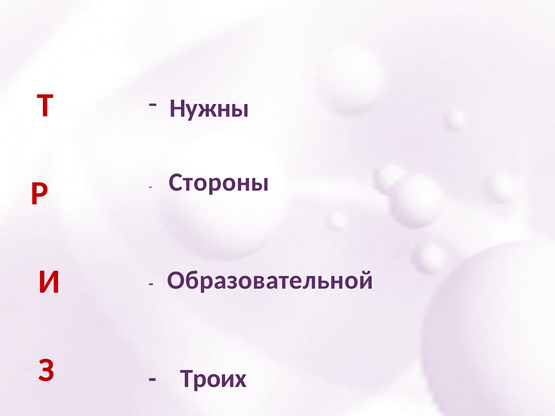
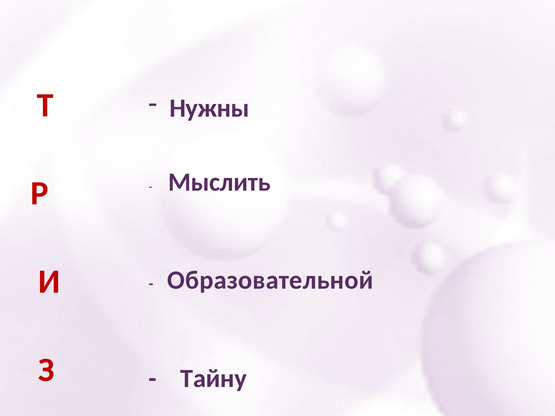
Стороны: Стороны -> Мыслить
Троих: Троих -> Тайну
